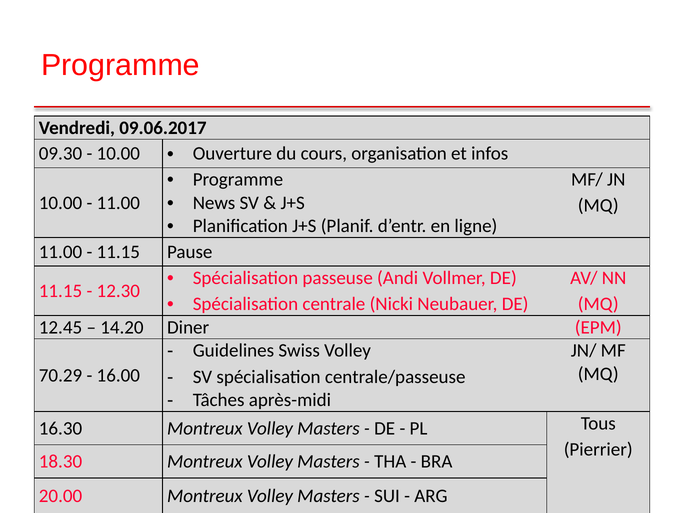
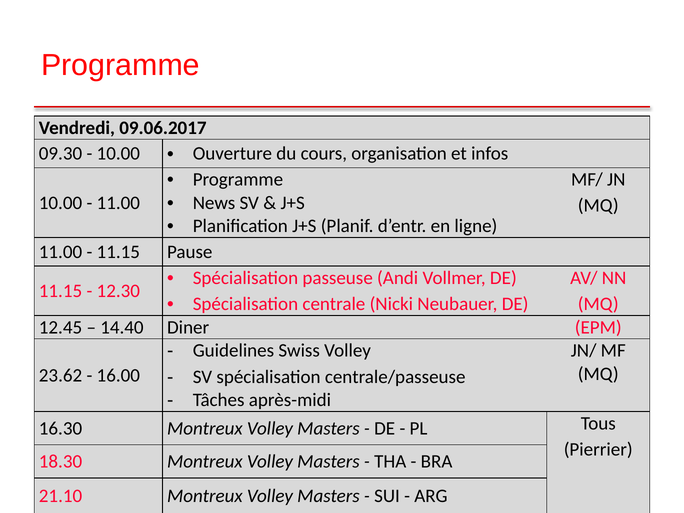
14.20: 14.20 -> 14.40
70.29: 70.29 -> 23.62
20.00: 20.00 -> 21.10
